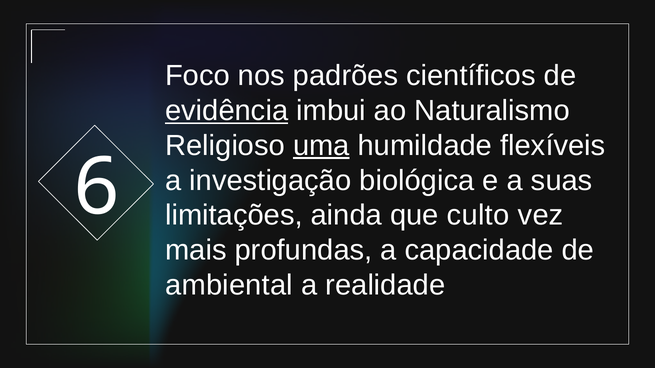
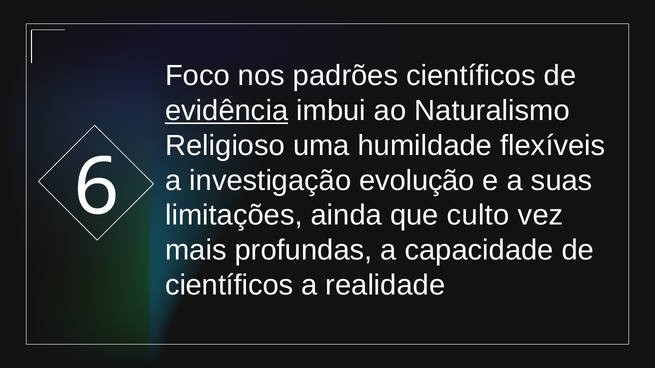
uma underline: present -> none
biológica: biológica -> evolução
ambiental at (229, 285): ambiental -> científicos
